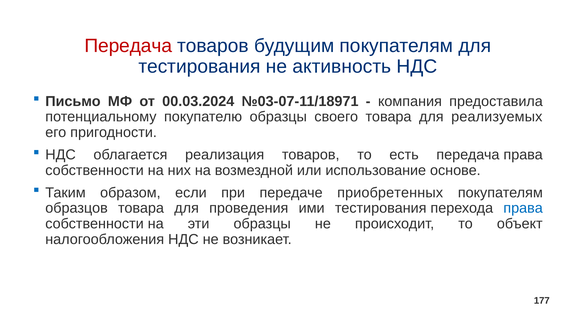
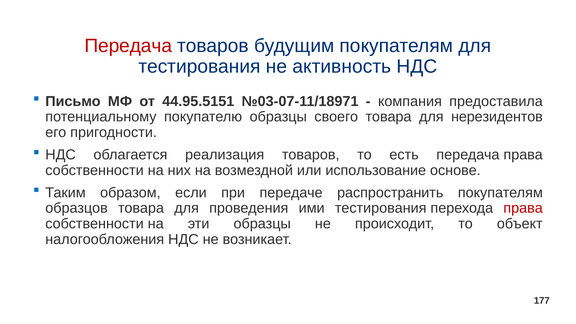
00.03.2024: 00.03.2024 -> 44.95.5151
реализуемых: реализуемых -> нерезидентов
приобретенных: приобретенных -> распространить
права at (523, 208) colour: blue -> red
